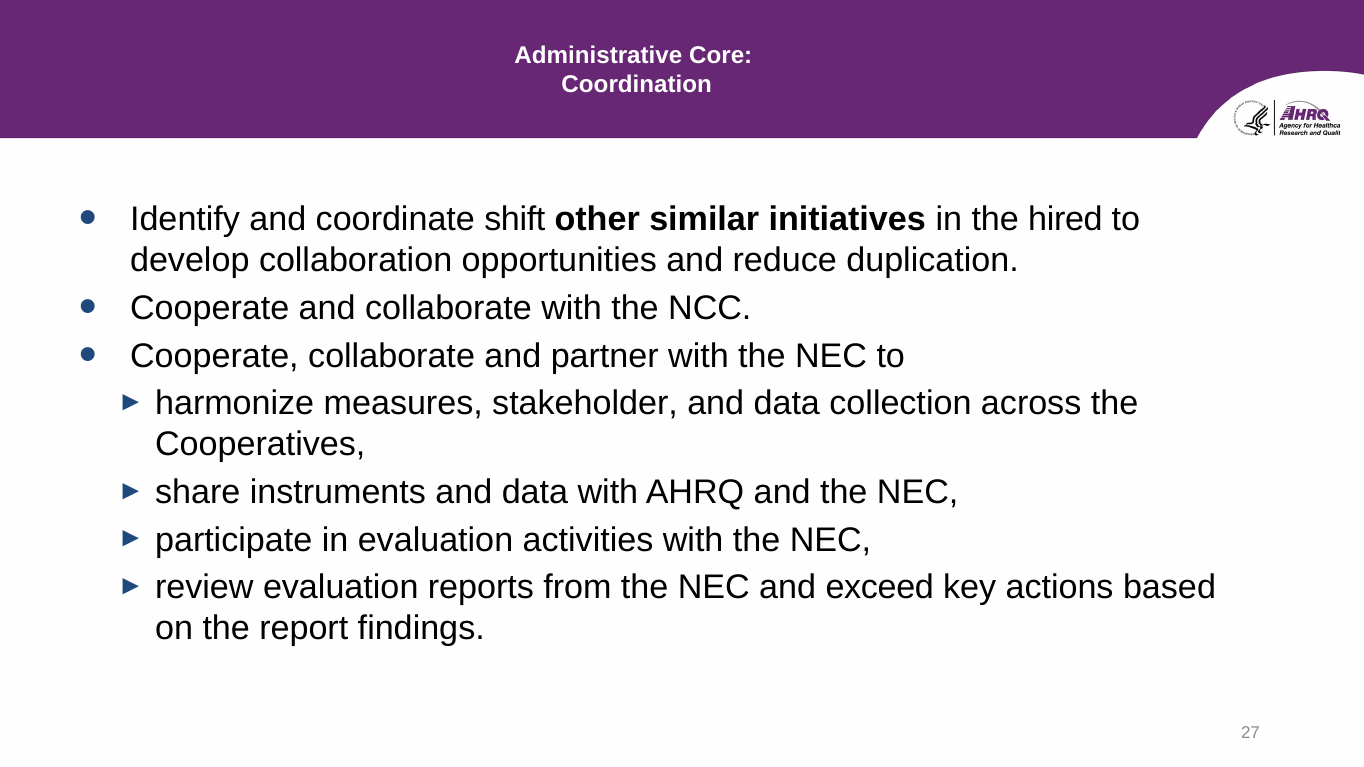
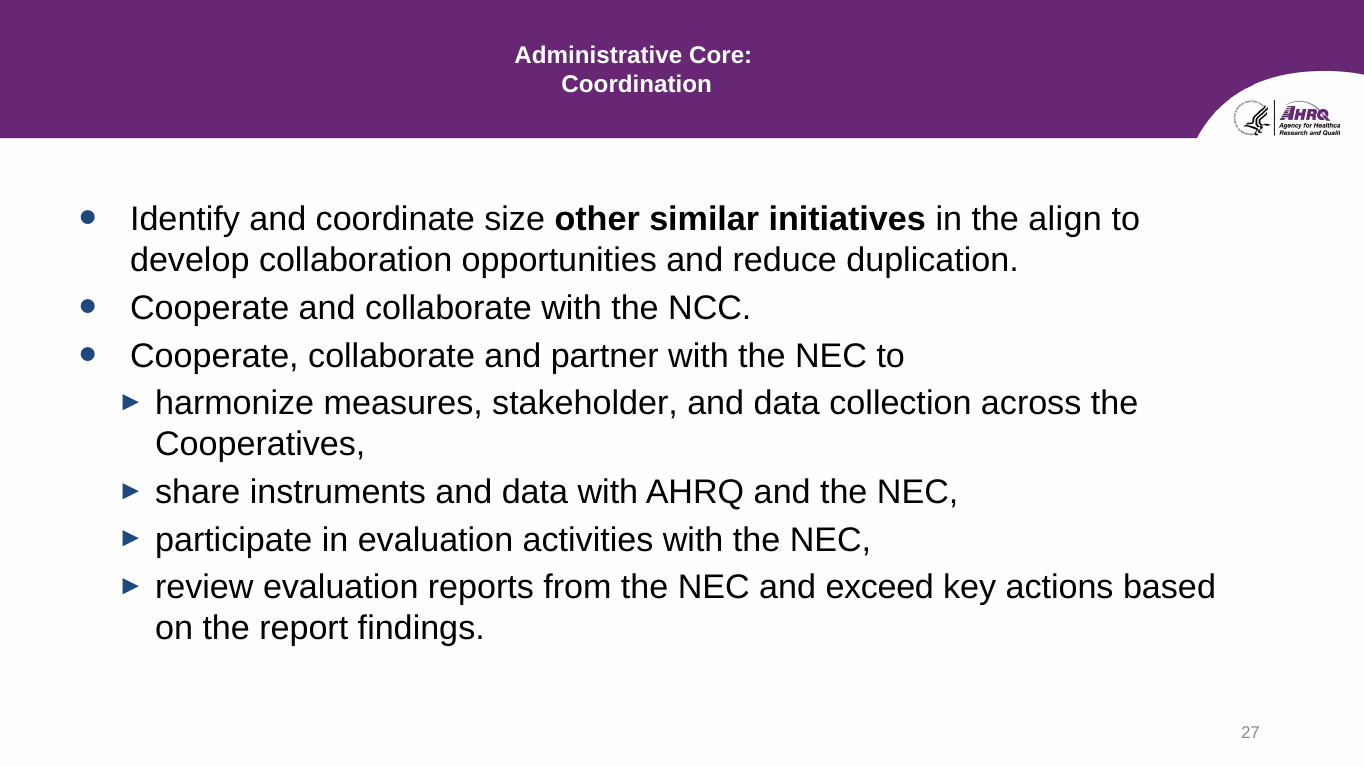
shift: shift -> size
hired: hired -> align
